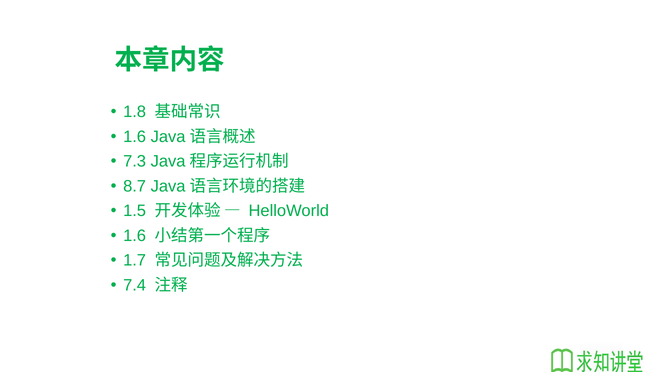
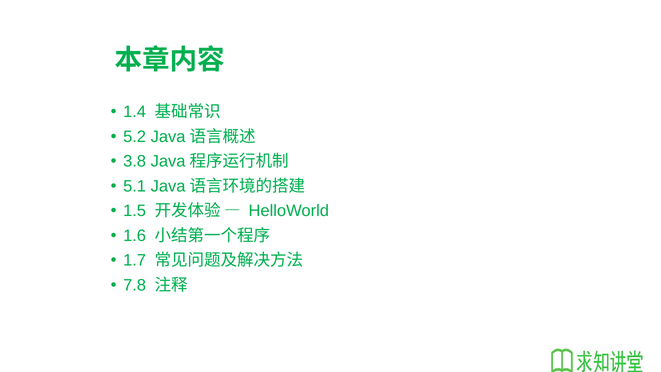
1.8: 1.8 -> 1.4
1.6 at (135, 137): 1.6 -> 5.2
7.3: 7.3 -> 3.8
8.7: 8.7 -> 5.1
7.4: 7.4 -> 7.8
